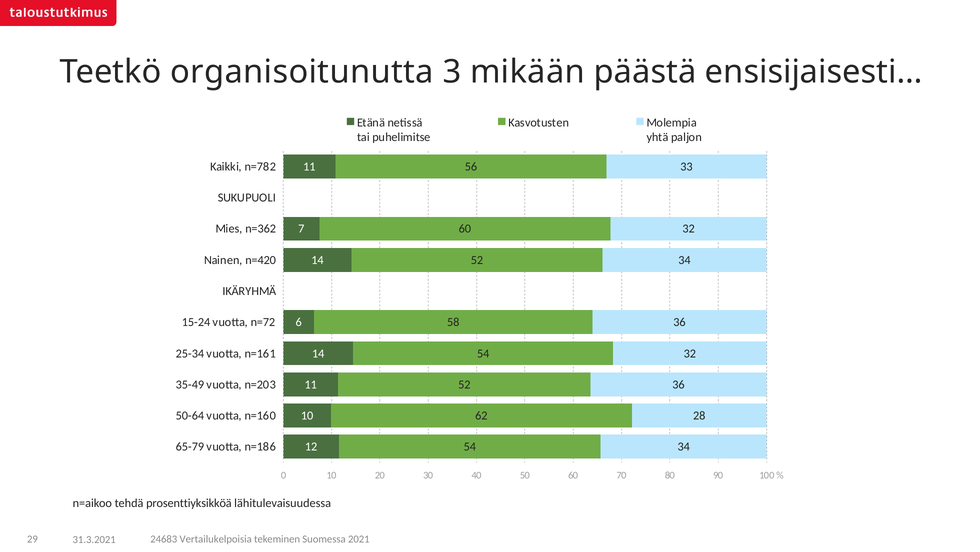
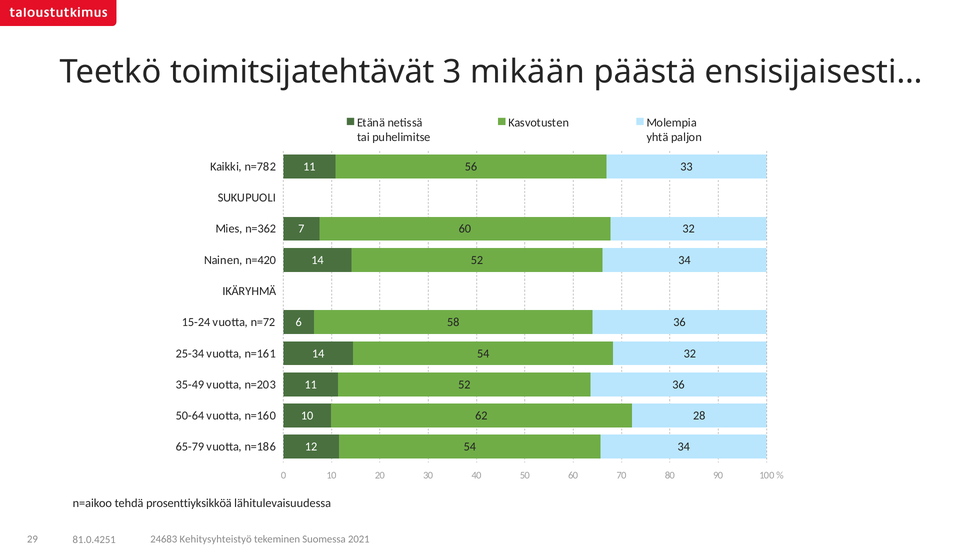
organisoitunutta: organisoitunutta -> toimitsijatehtävät
31.3.2021: 31.3.2021 -> 81.0.4251
Vertailukelpoisia: Vertailukelpoisia -> Kehitysyhteistyö
